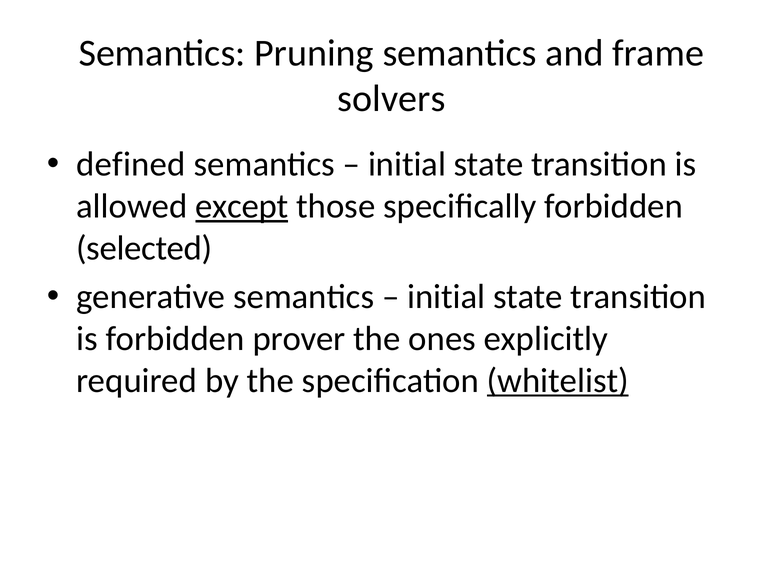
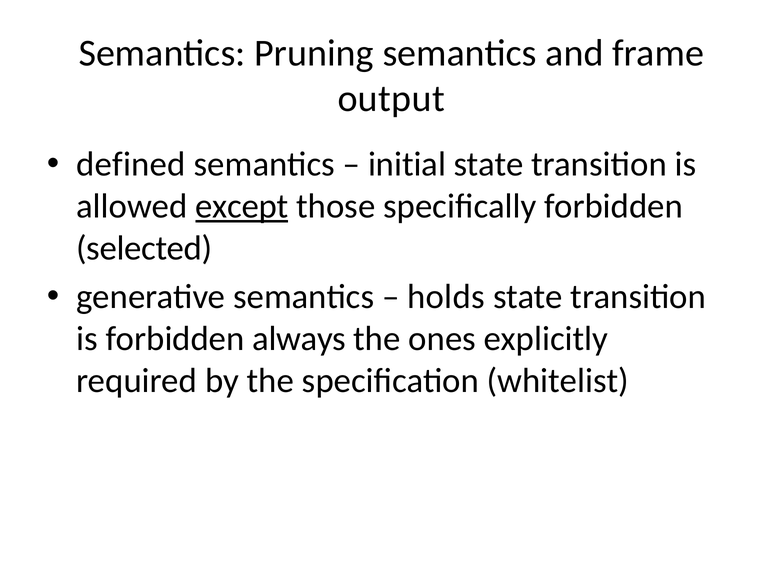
solvers: solvers -> output
initial at (446, 297): initial -> holds
prover: prover -> always
whitelist underline: present -> none
